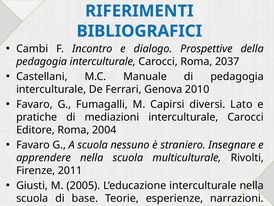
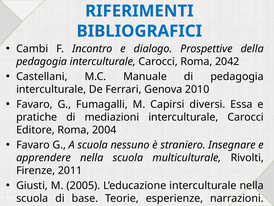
2037: 2037 -> 2042
Lato: Lato -> Essa
